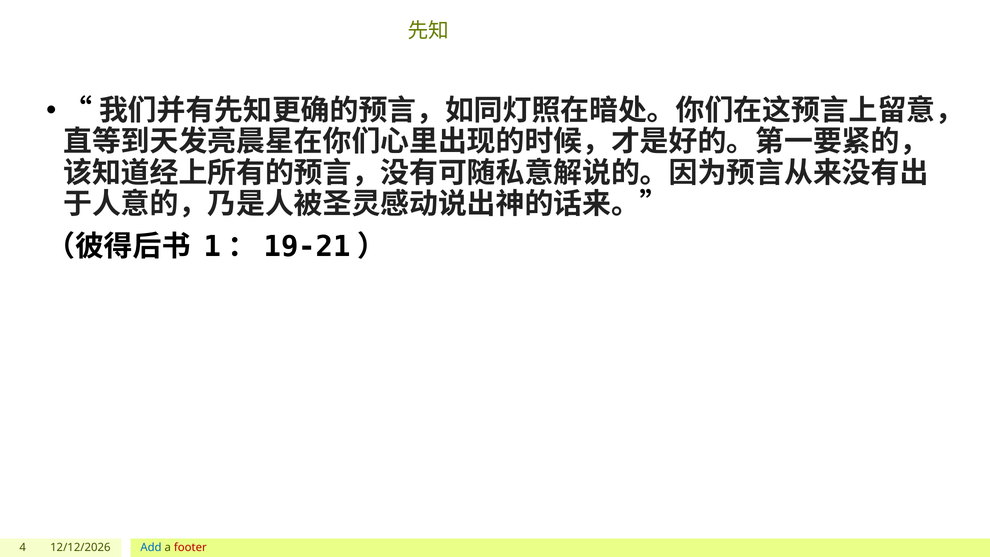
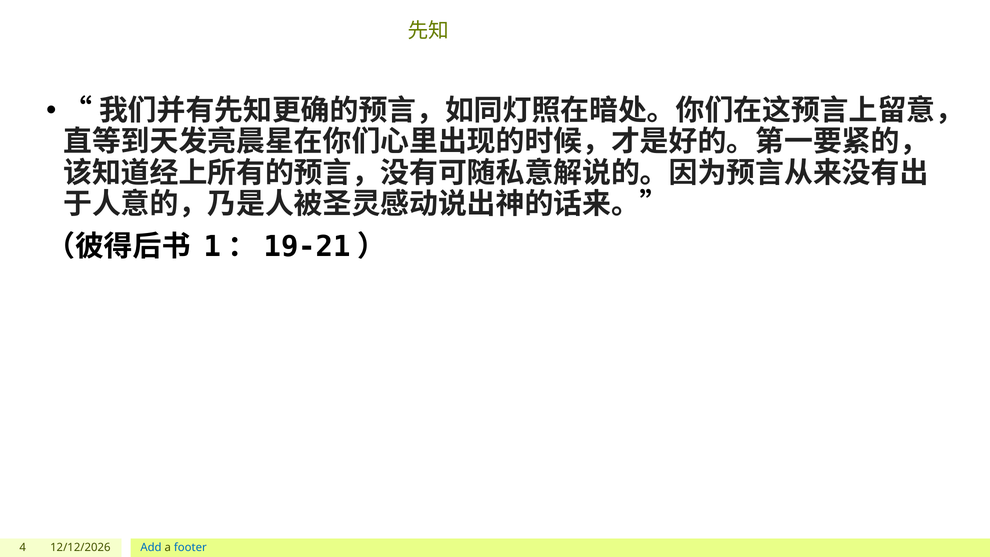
footer colour: red -> blue
